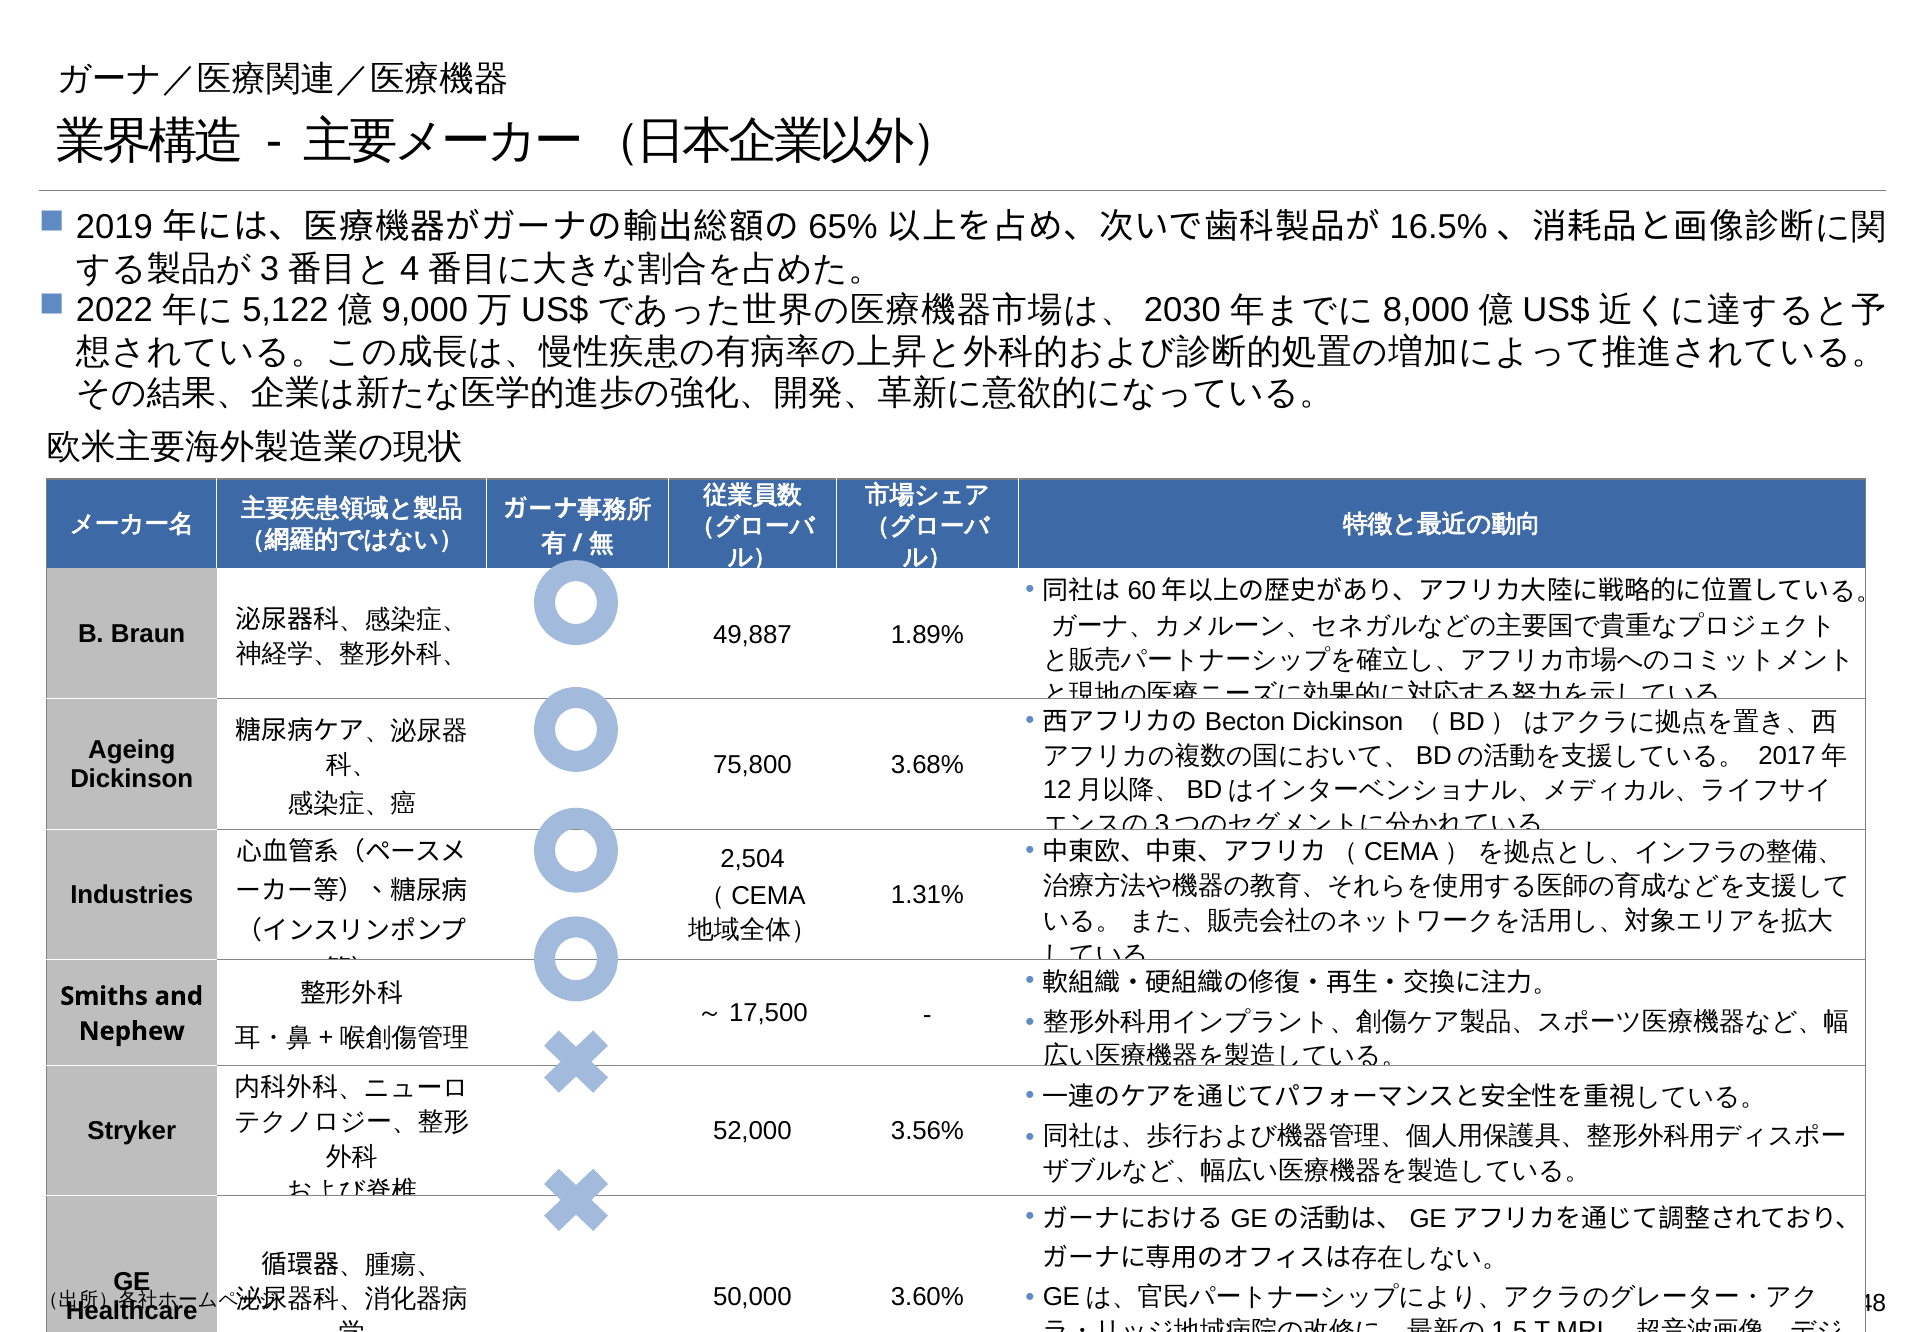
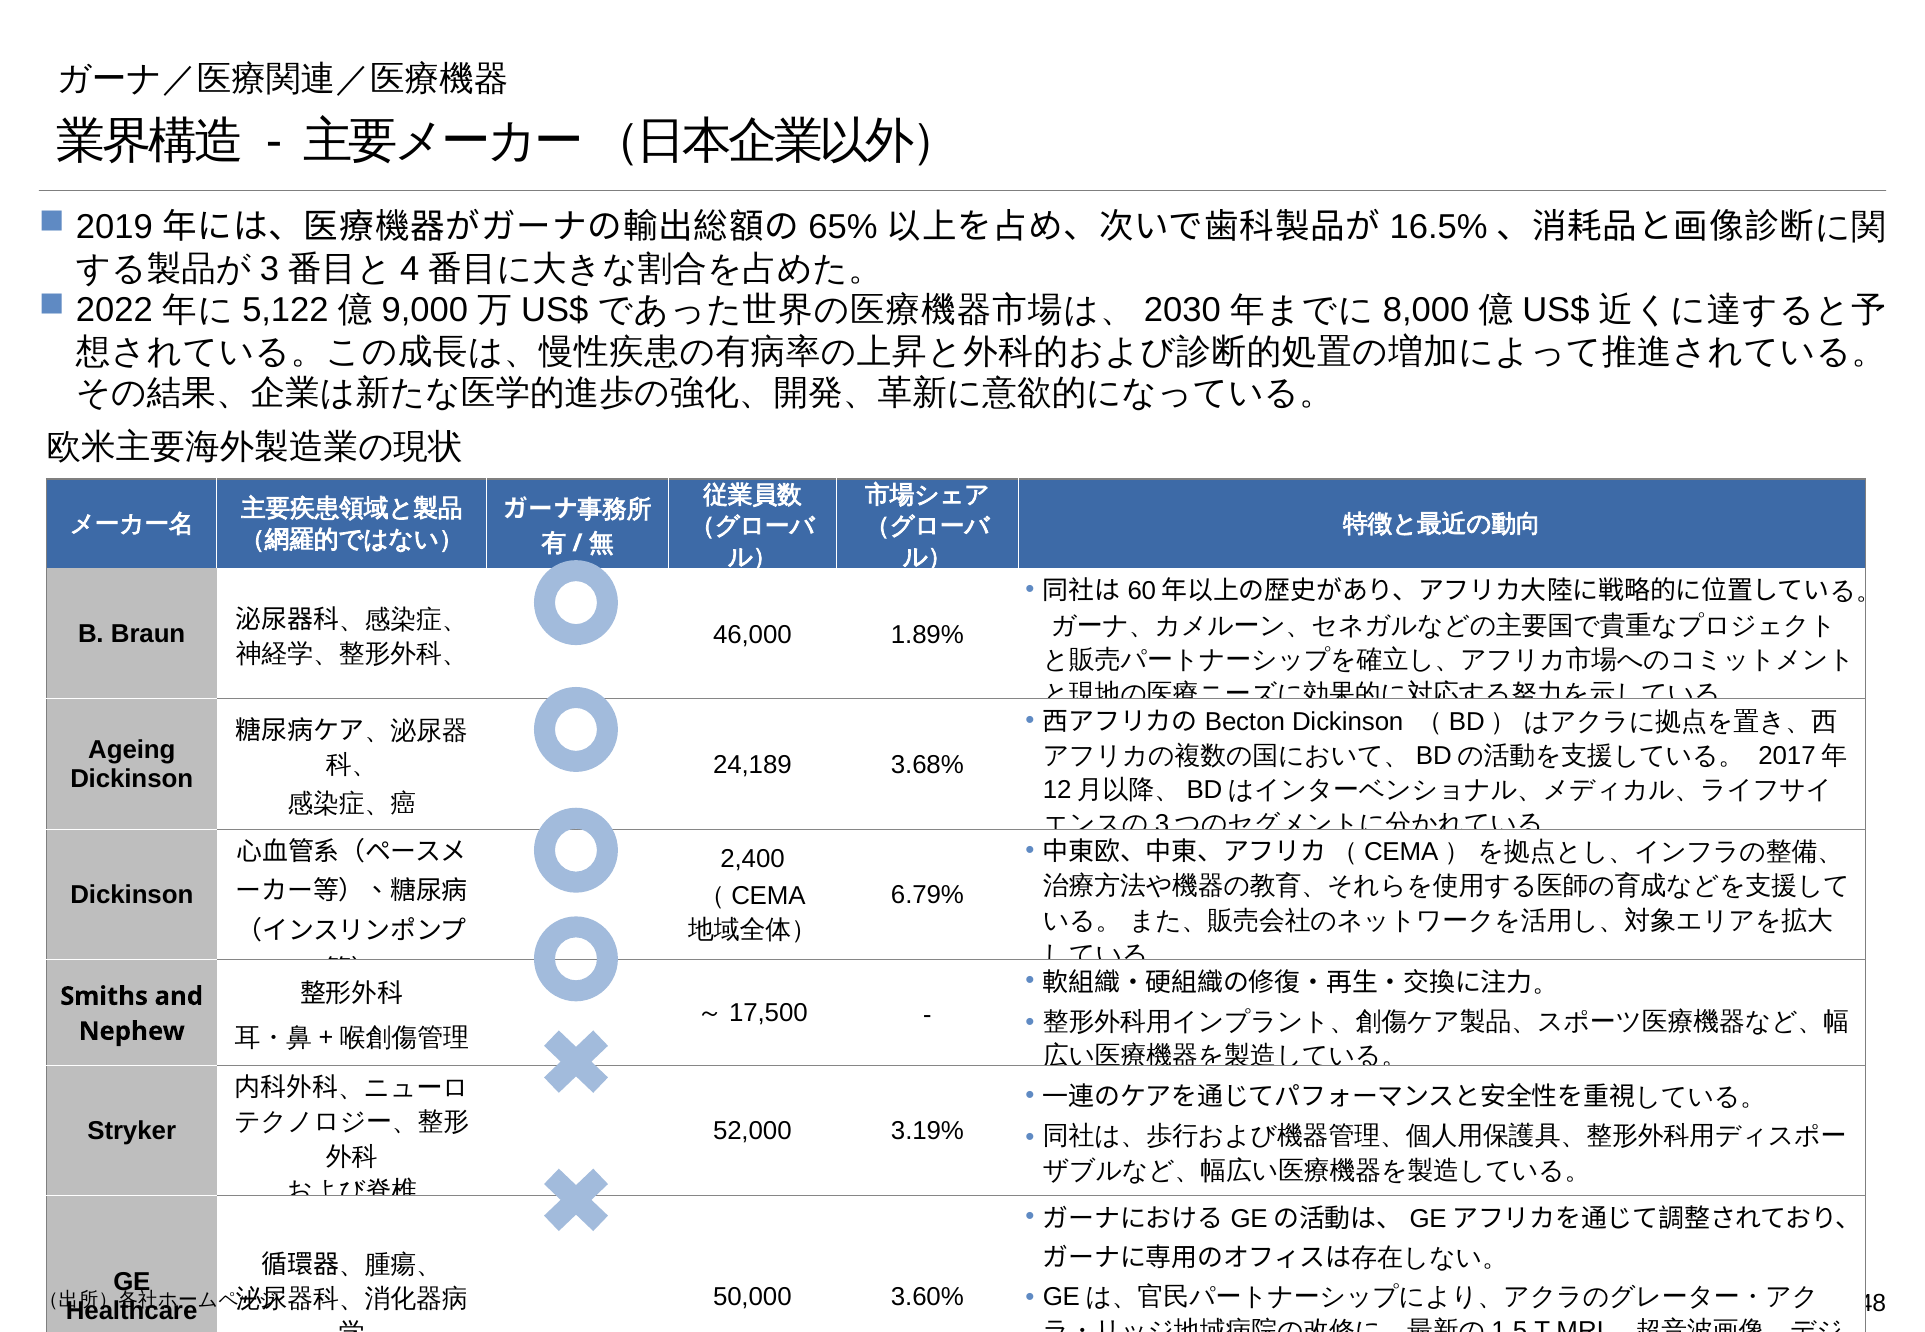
49,887: 49,887 -> 46,000
75,800: 75,800 -> 24,189
2,504: 2,504 -> 2,400
Industries at (132, 895): Industries -> Dickinson
1.31%: 1.31% -> 6.79%
3.56%: 3.56% -> 3.19%
